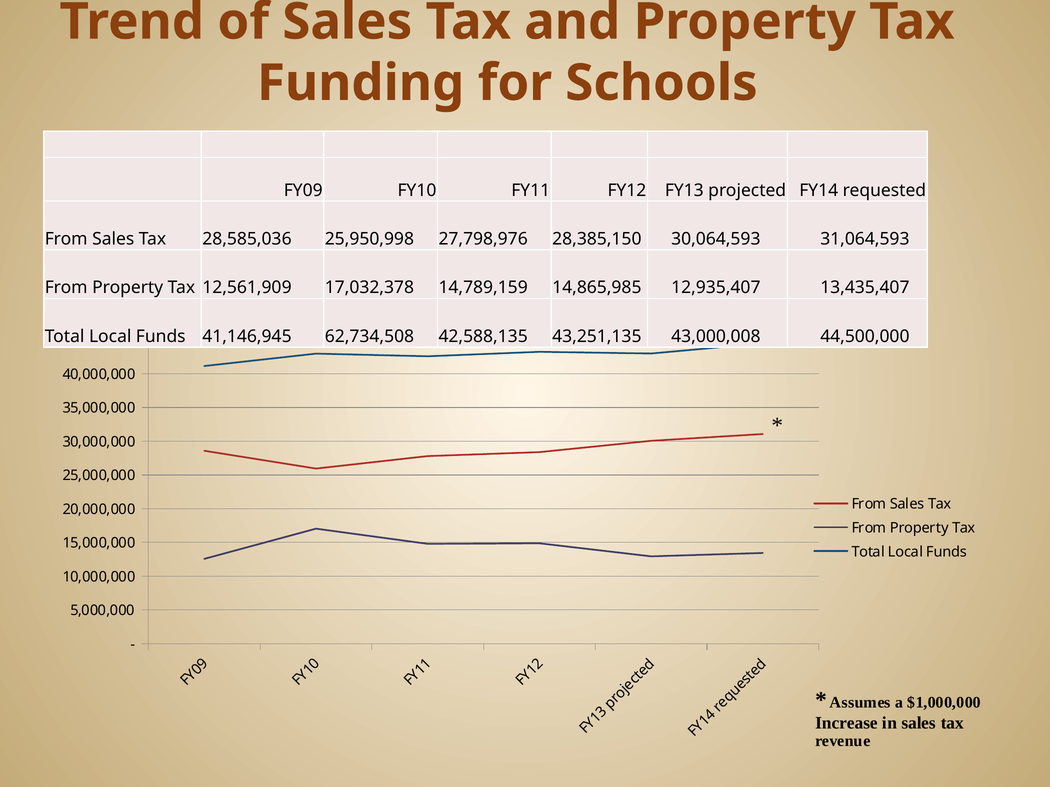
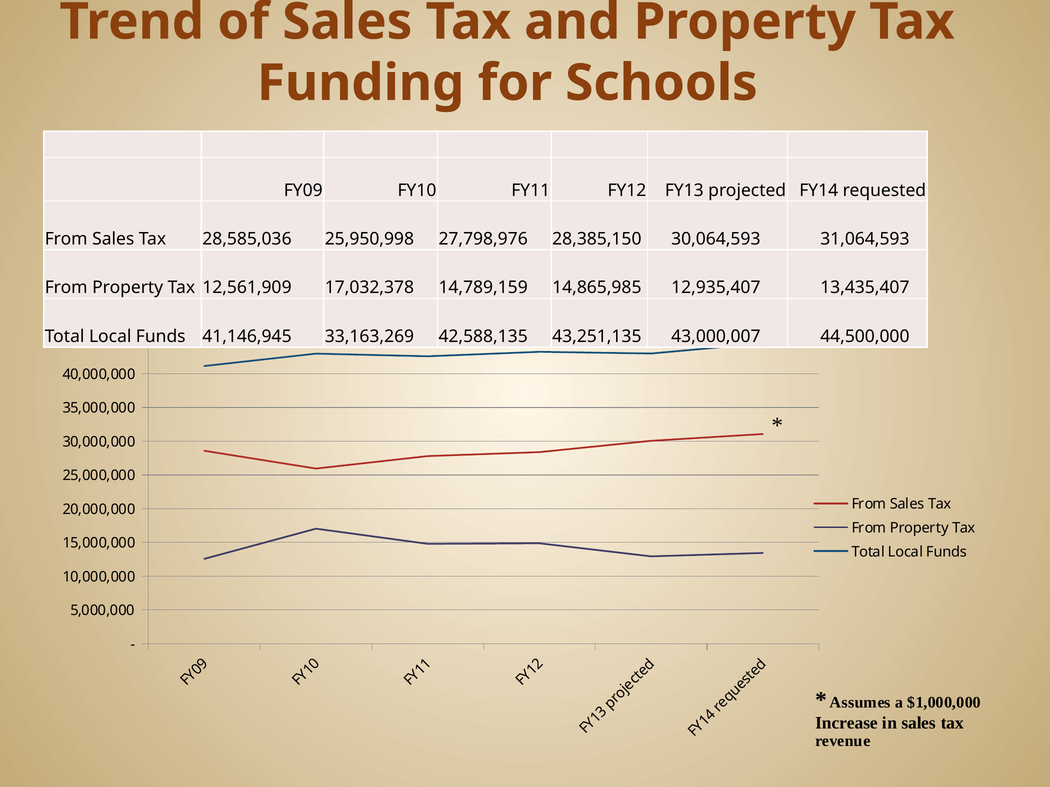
62,734,508: 62,734,508 -> 33,163,269
43,000,008: 43,000,008 -> 43,000,007
